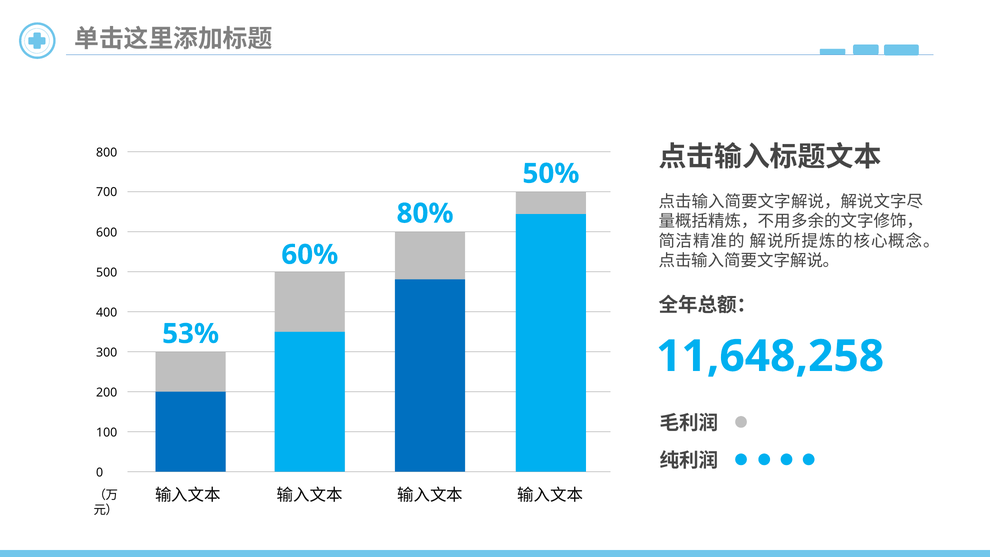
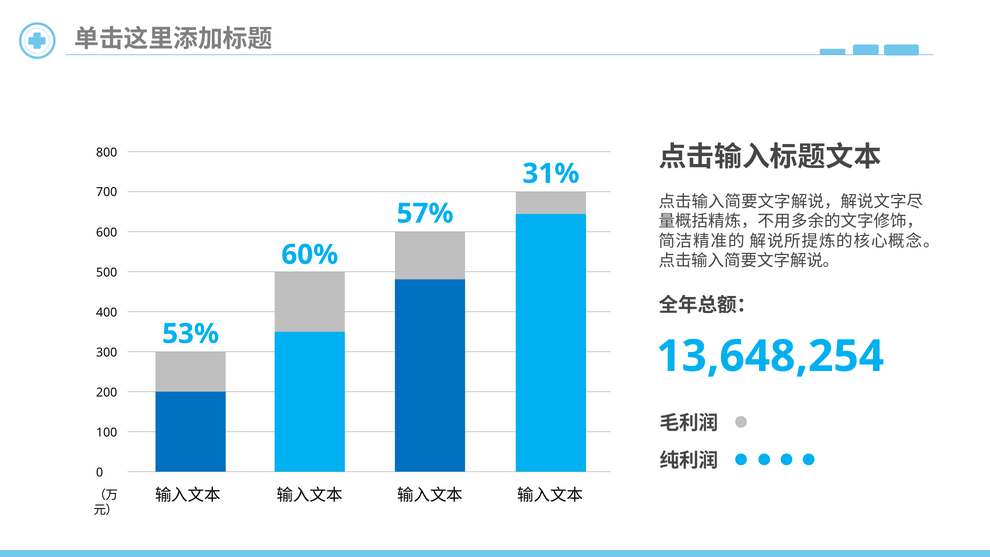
50%: 50% -> 31%
80%: 80% -> 57%
11,648,258: 11,648,258 -> 13,648,254
